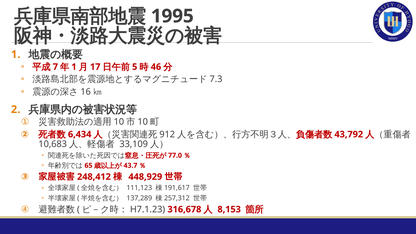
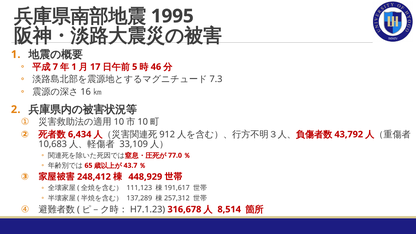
8,153: 8,153 -> 8,514
